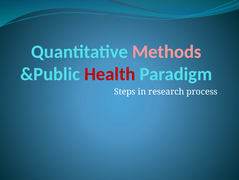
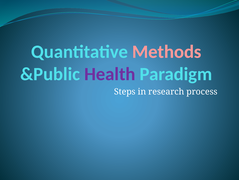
Health colour: red -> purple
